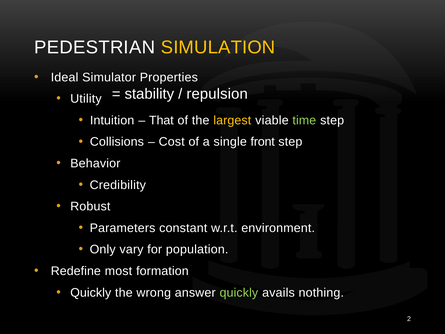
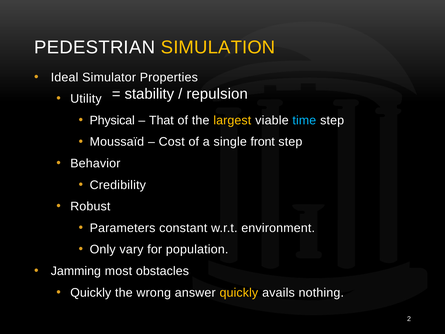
Intuition: Intuition -> Physical
time colour: light green -> light blue
Collisions: Collisions -> Moussaïd
Redefine: Redefine -> Jamming
formation: formation -> obstacles
quickly at (239, 292) colour: light green -> yellow
